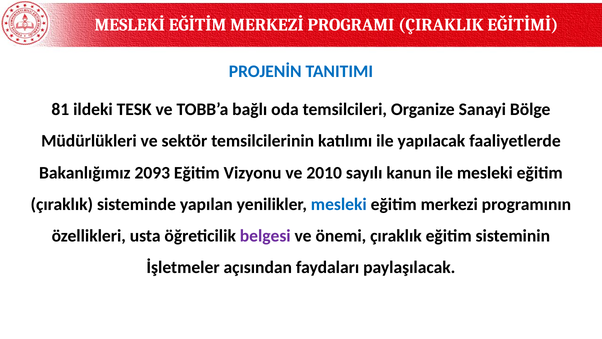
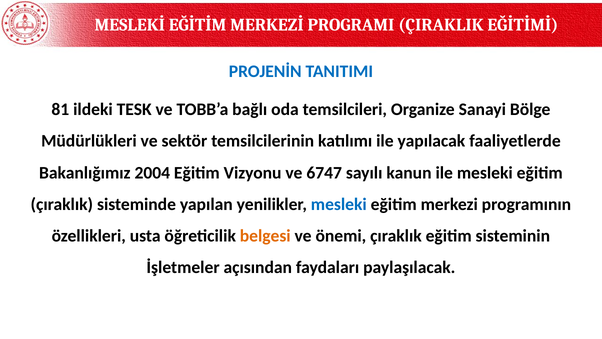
2093: 2093 -> 2004
2010: 2010 -> 6747
belgesi colour: purple -> orange
